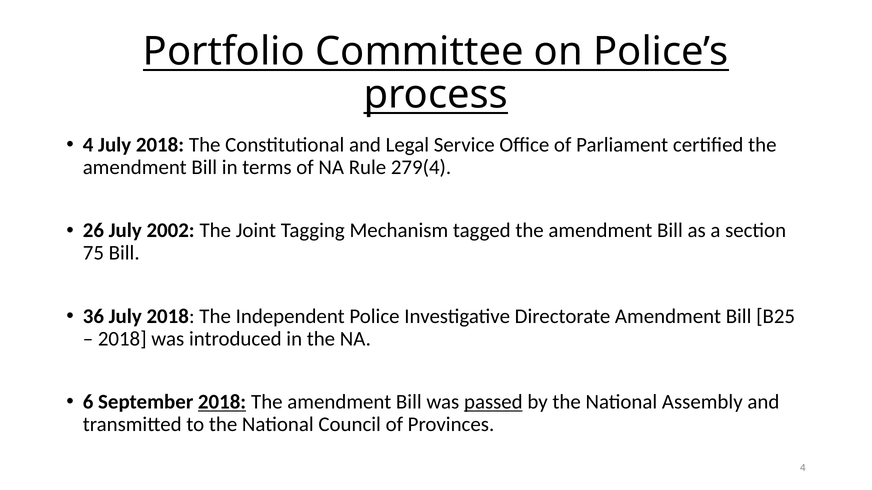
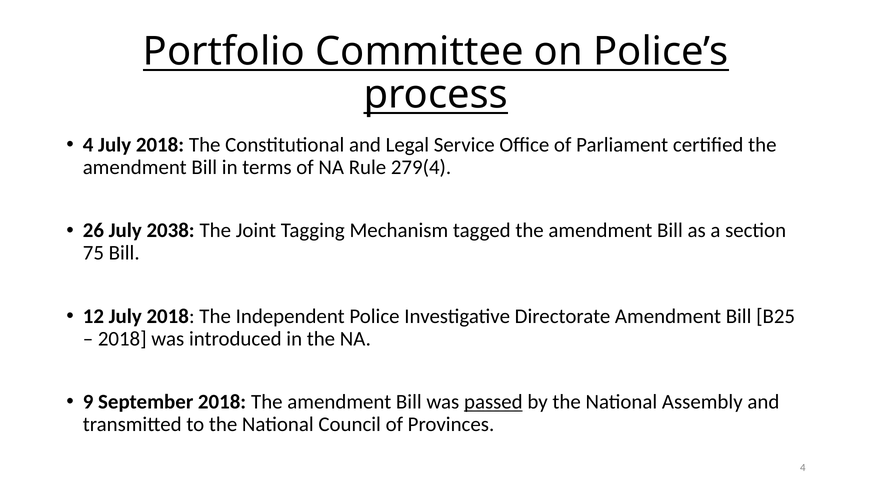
2002: 2002 -> 2038
36: 36 -> 12
6: 6 -> 9
2018 at (222, 402) underline: present -> none
